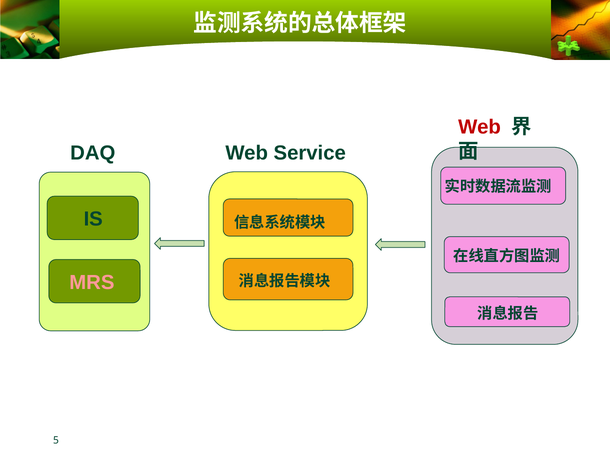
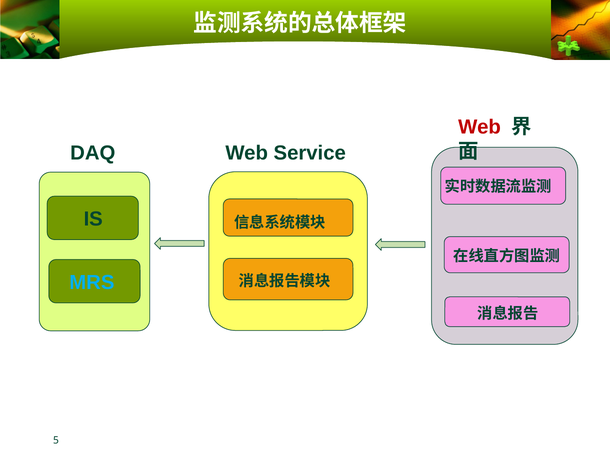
MRS colour: pink -> light blue
